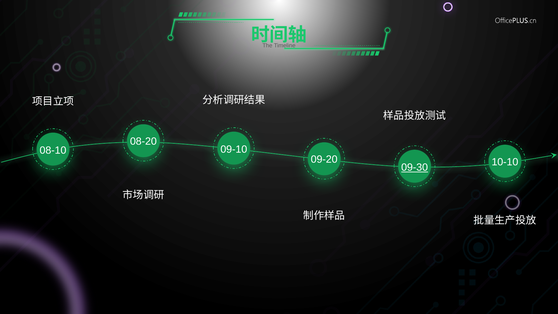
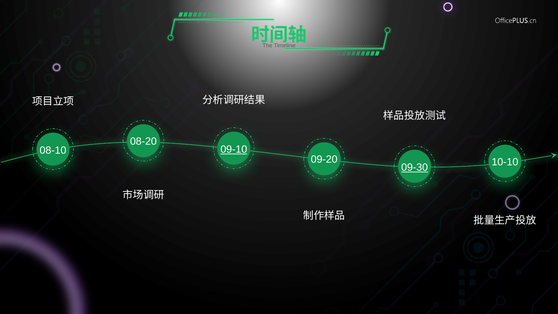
09-10 underline: none -> present
